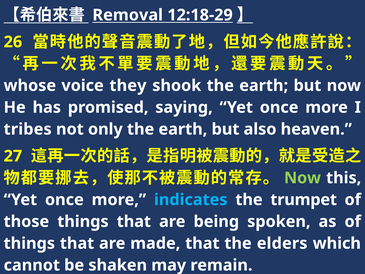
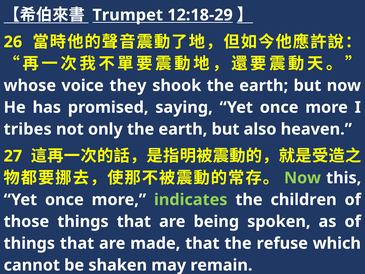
Removal: Removal -> Trumpet
indicates colour: light blue -> light green
trumpet: trumpet -> children
elders: elders -> refuse
